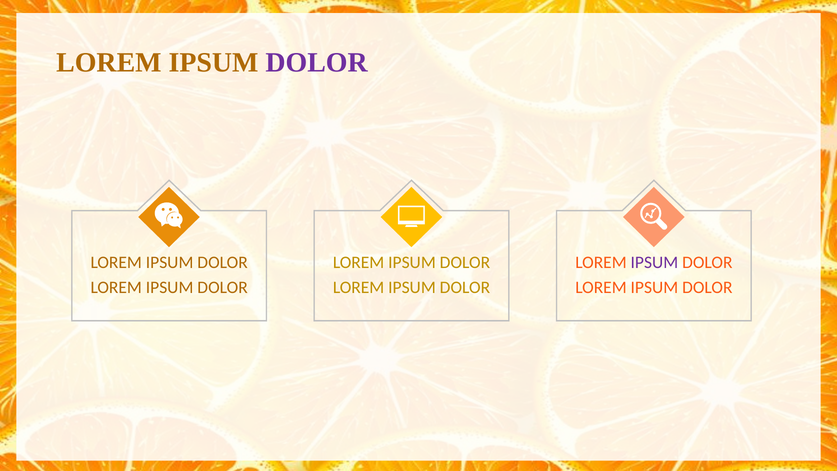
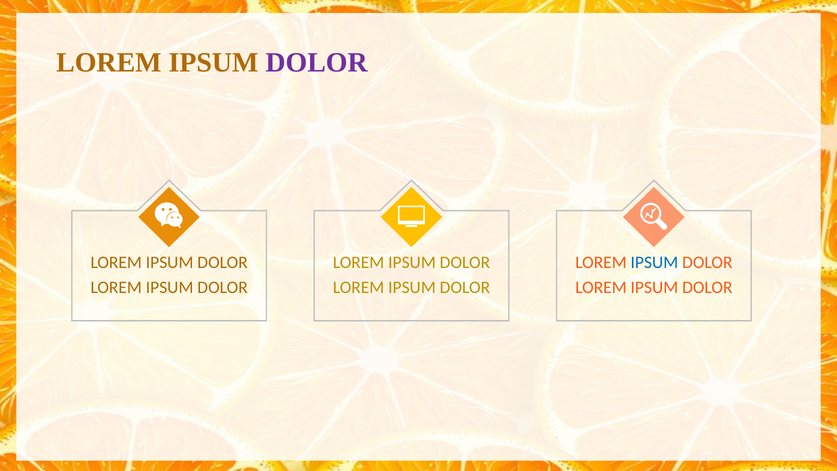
IPSUM at (654, 262) colour: purple -> blue
